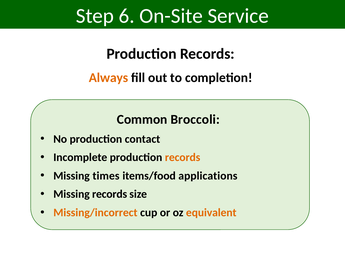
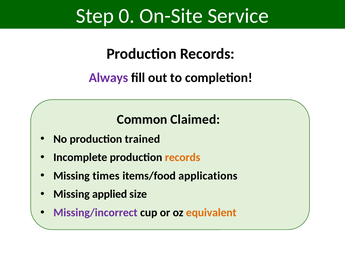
6: 6 -> 0
Always colour: orange -> purple
Broccoli: Broccoli -> Claimed
contact: contact -> trained
Missing records: records -> applied
Missing/incorrect colour: orange -> purple
